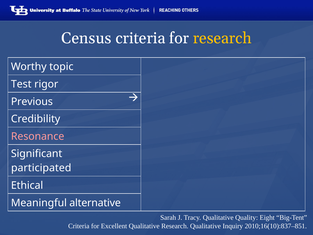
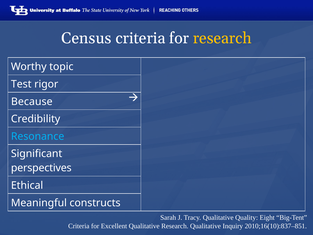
Previous: Previous -> Because
Resonance colour: pink -> light blue
participated: participated -> perspectives
alternative: alternative -> constructs
